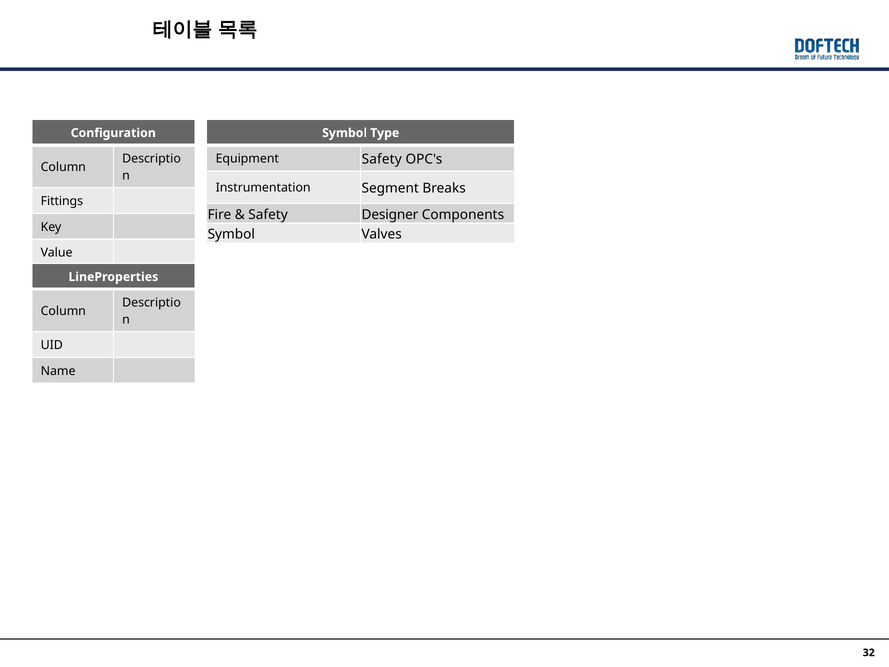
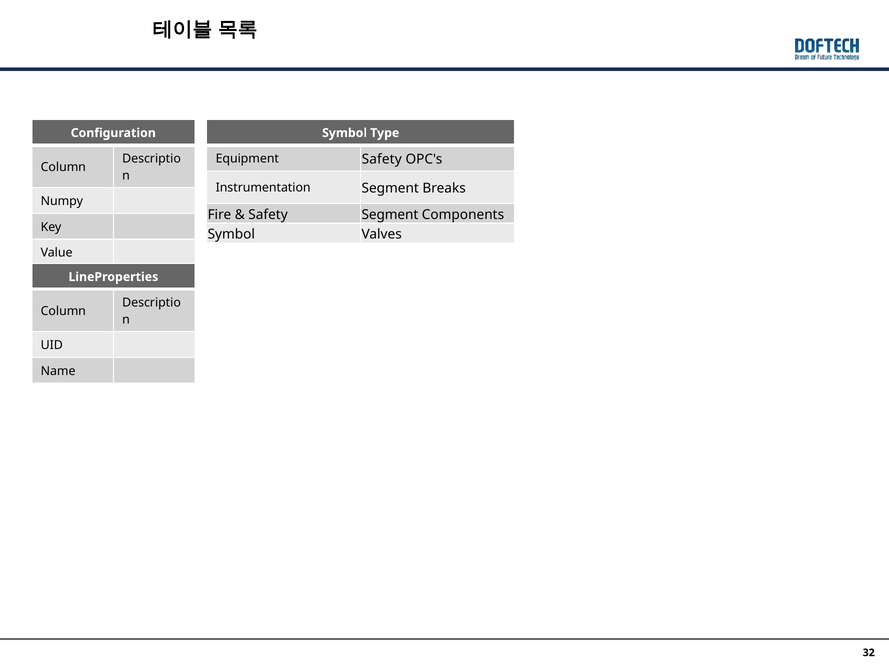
Fittings: Fittings -> Numpy
Safety Designer: Designer -> Segment
